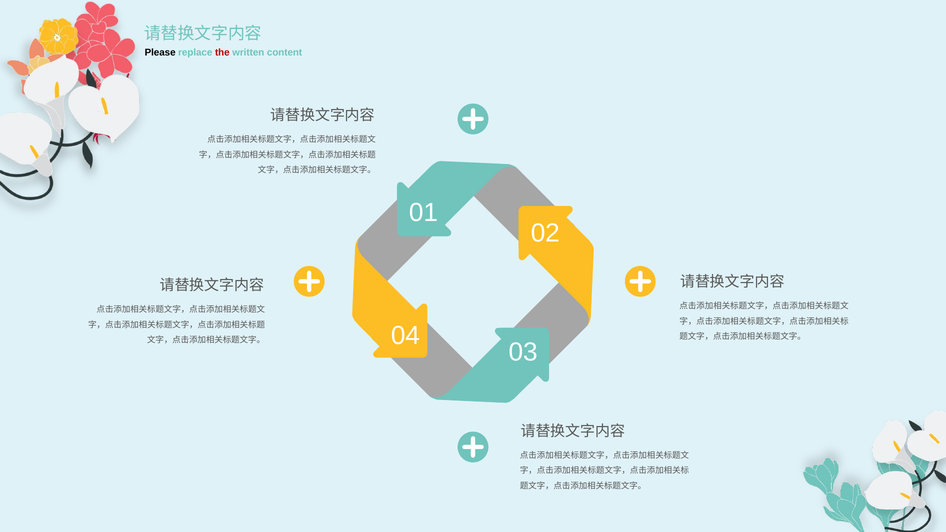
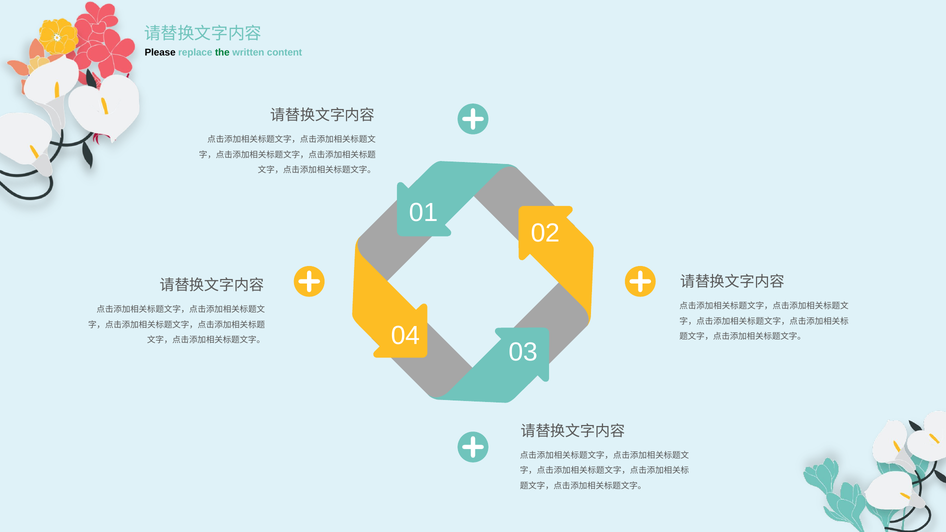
the colour: red -> green
